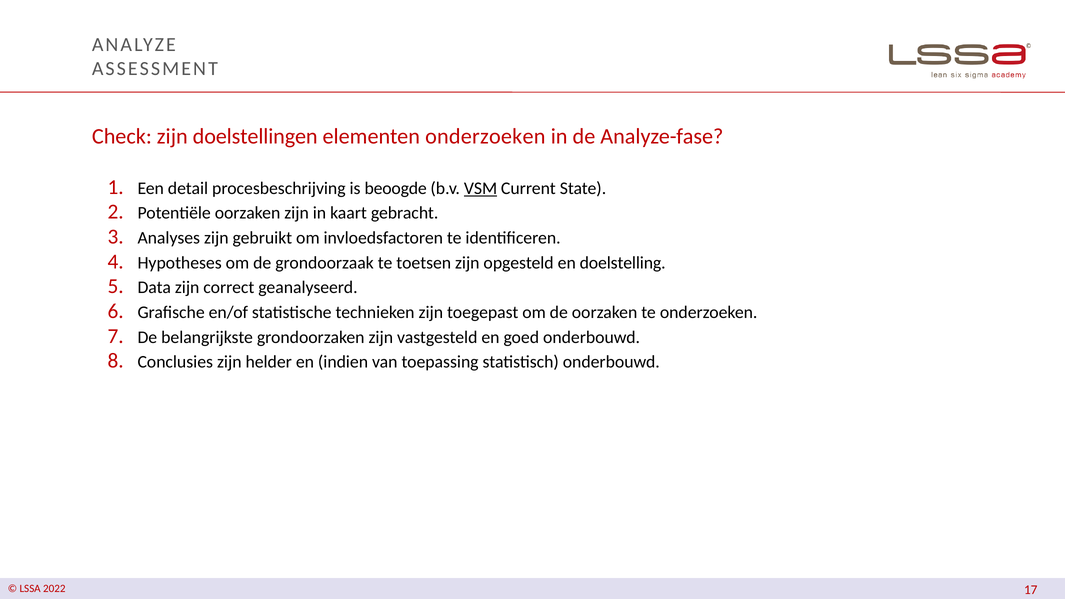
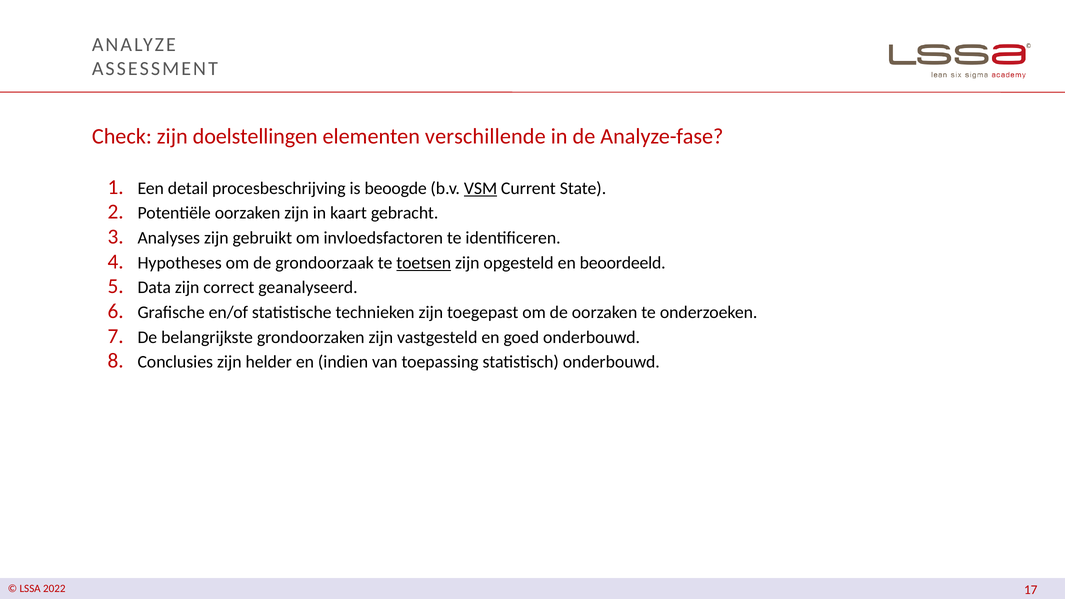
elementen onderzoeken: onderzoeken -> verschillende
toetsen underline: none -> present
doelstelling: doelstelling -> beoordeeld
